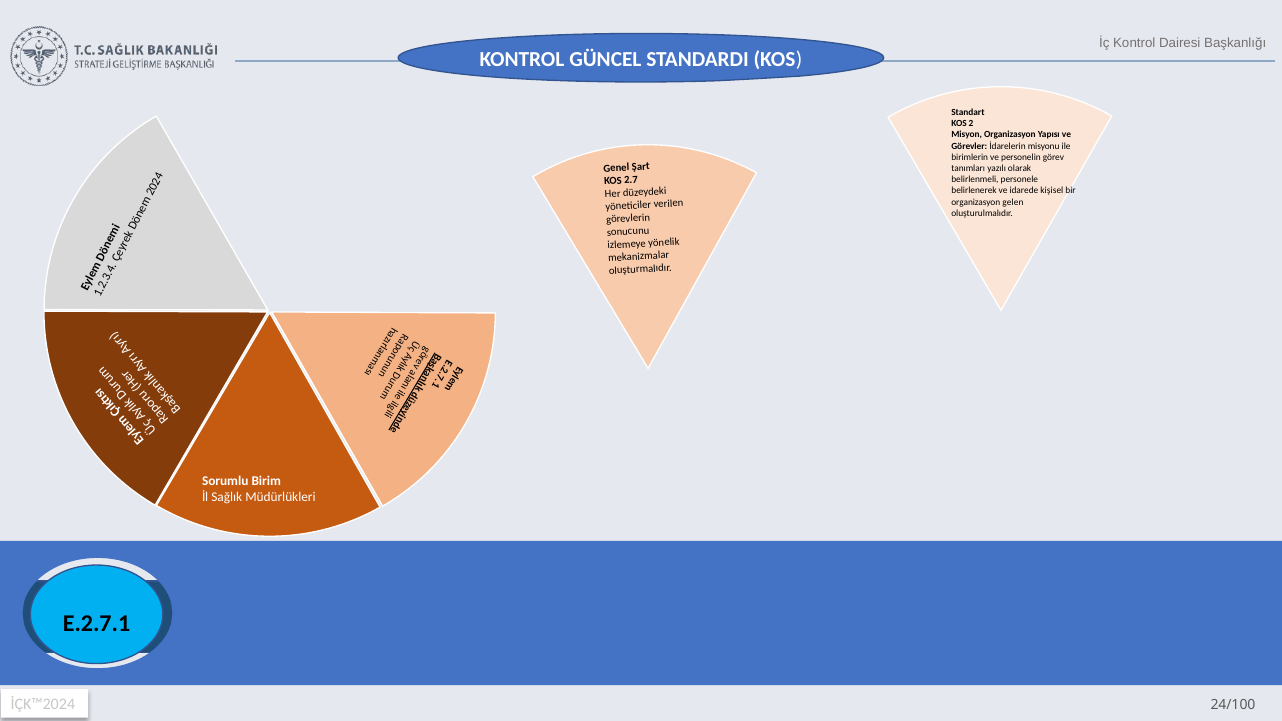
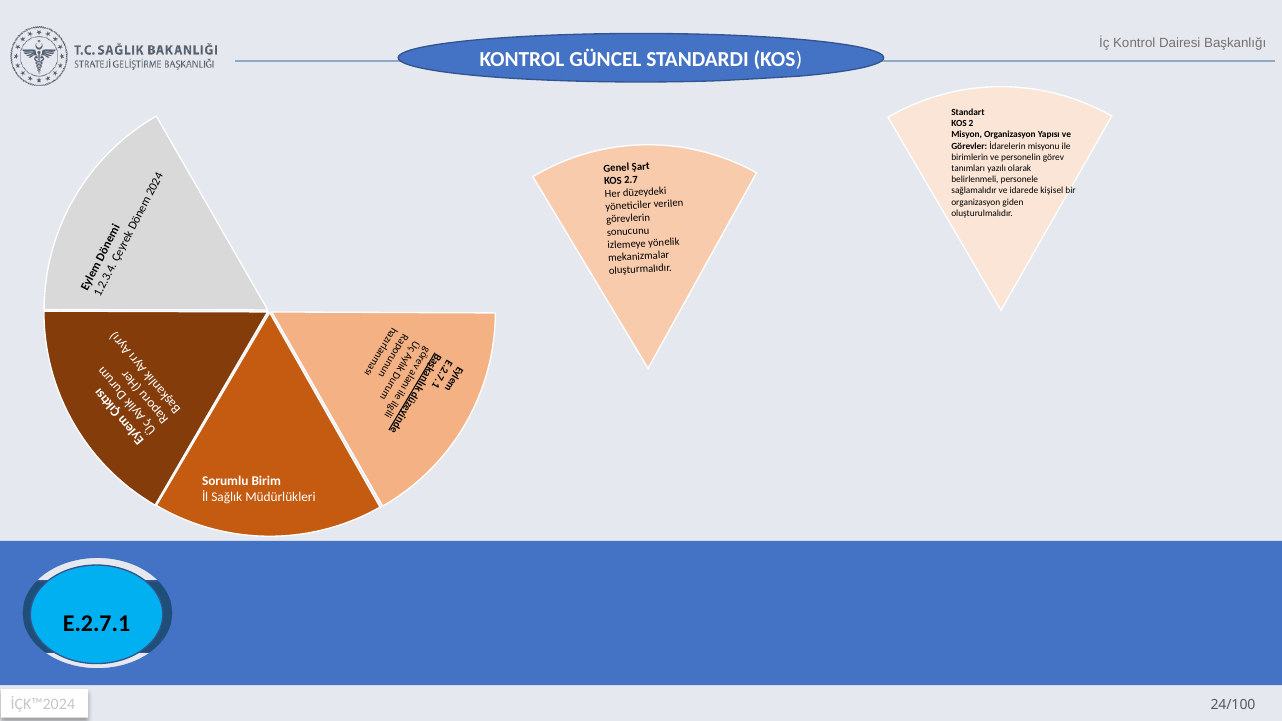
belirlenerek: belirlenerek -> sağlamalıdır
gelen: gelen -> giden
